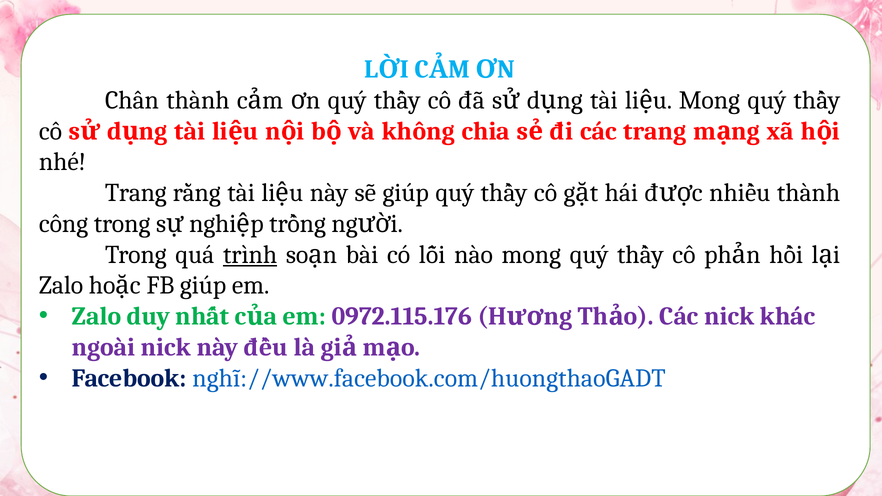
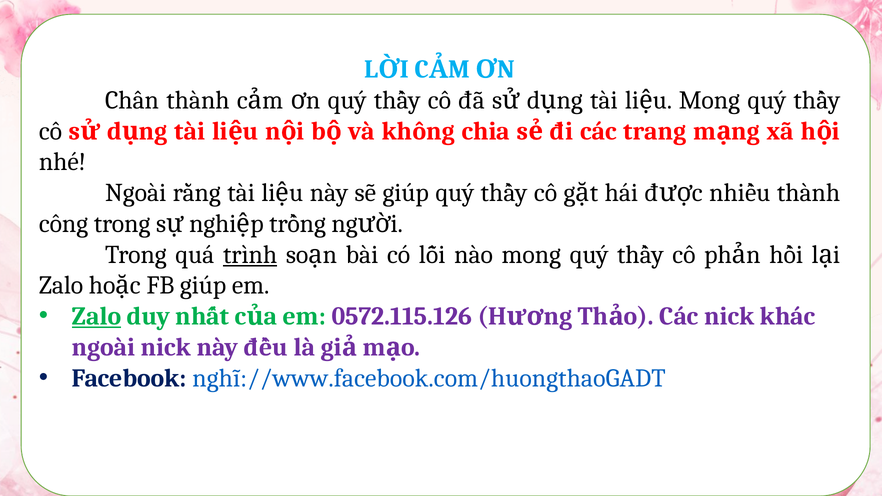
Trang at (136, 193): Trang -> Ngoài
Zalo at (97, 316) underline: none -> present
0972.115.176: 0972.115.176 -> 0572.115.126
